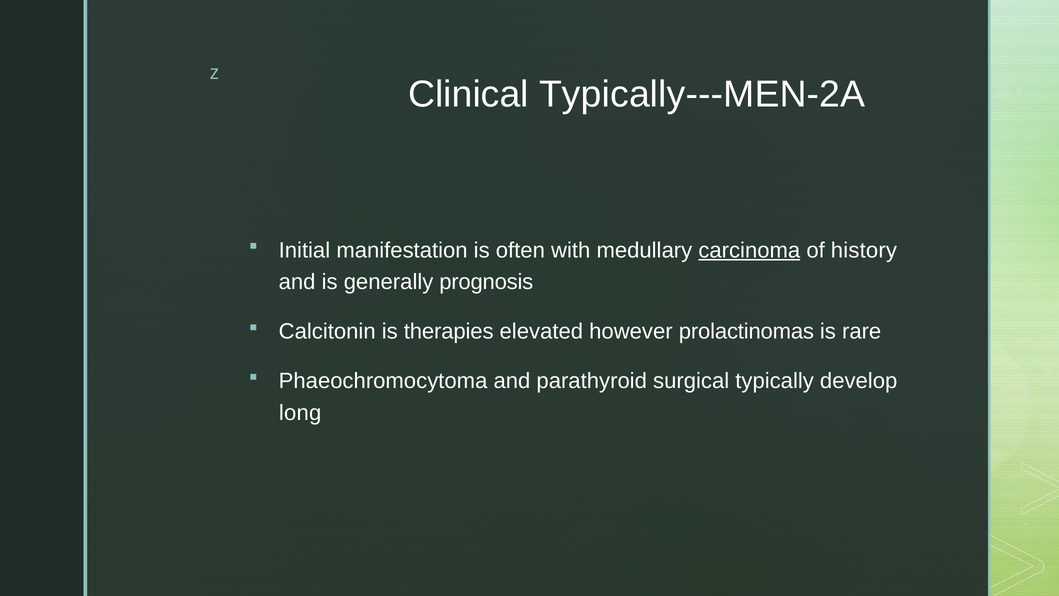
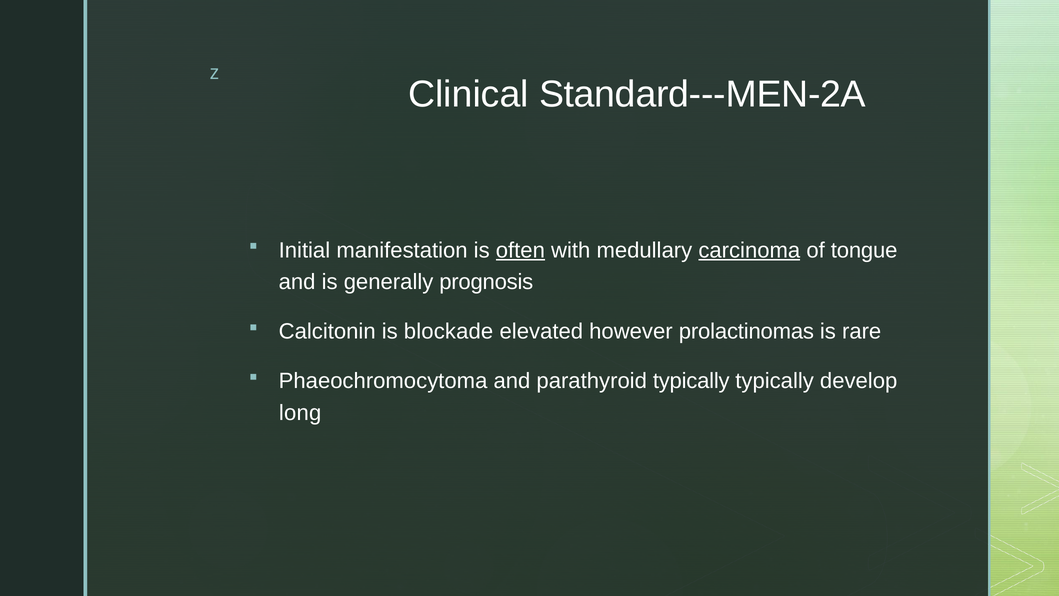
Typically---MEN-2A: Typically---MEN-2A -> Standard---MEN-2A
often underline: none -> present
history: history -> tongue
therapies: therapies -> blockade
parathyroid surgical: surgical -> typically
